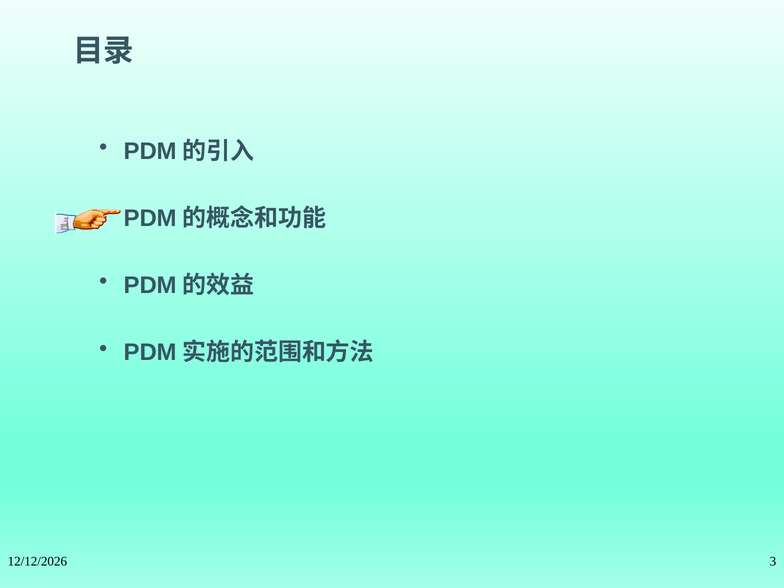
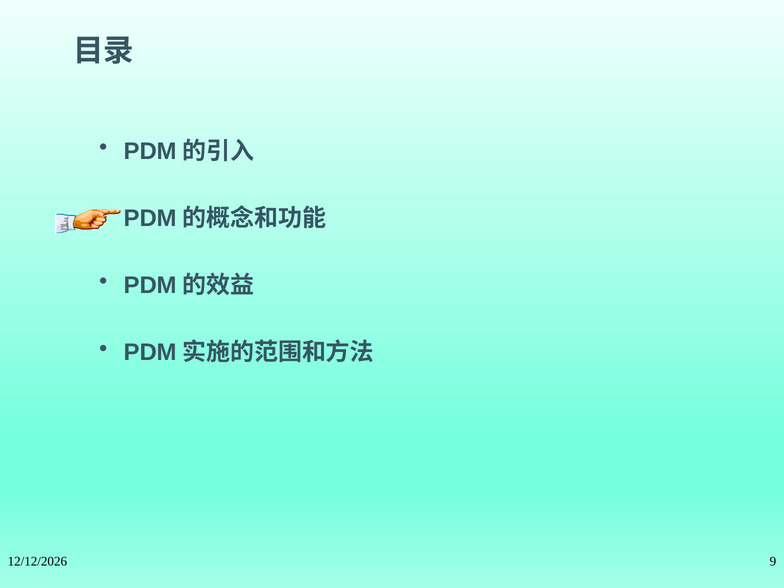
3: 3 -> 9
